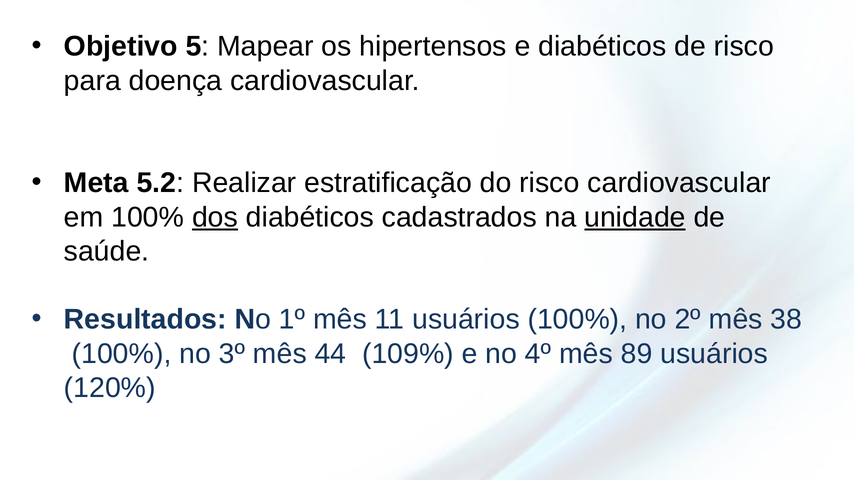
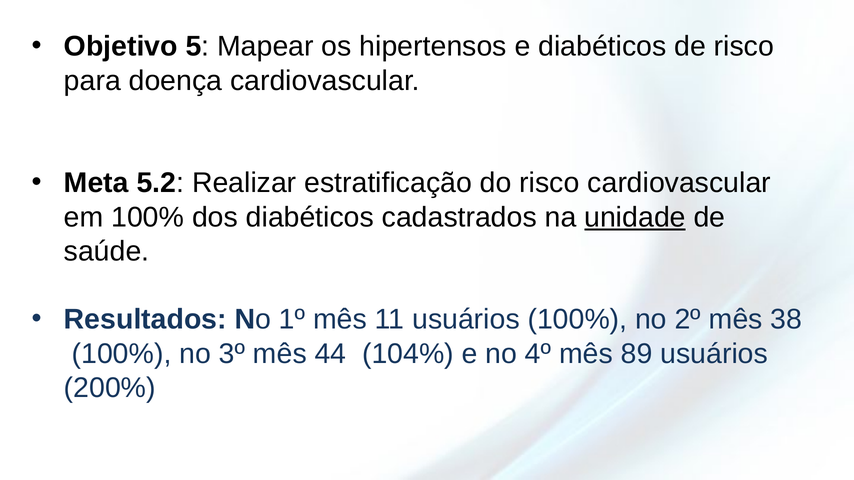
dos underline: present -> none
109%: 109% -> 104%
120%: 120% -> 200%
